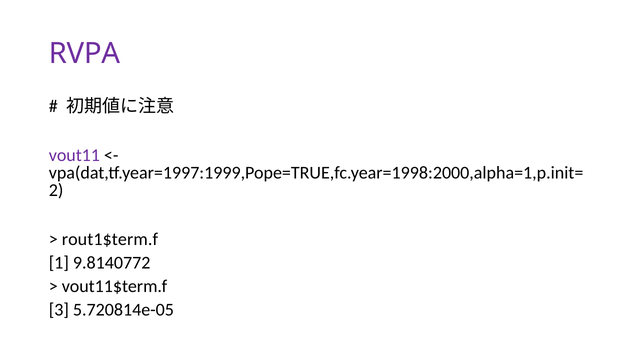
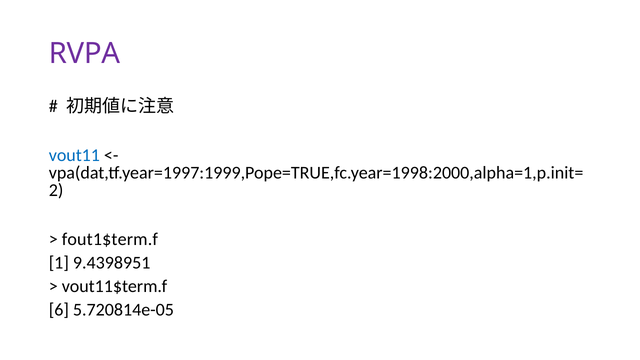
vout11 colour: purple -> blue
rout1$term.f: rout1$term.f -> fout1$term.f
9.8140772: 9.8140772 -> 9.4398951
3: 3 -> 6
